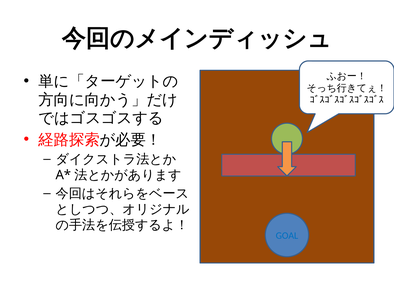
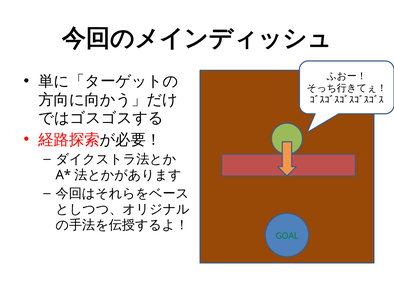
GOAL colour: blue -> green
